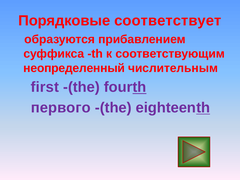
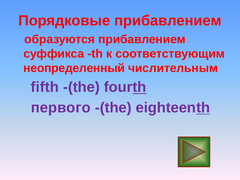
Порядковые соответствует: соответствует -> прибавлением
first: first -> fifth
